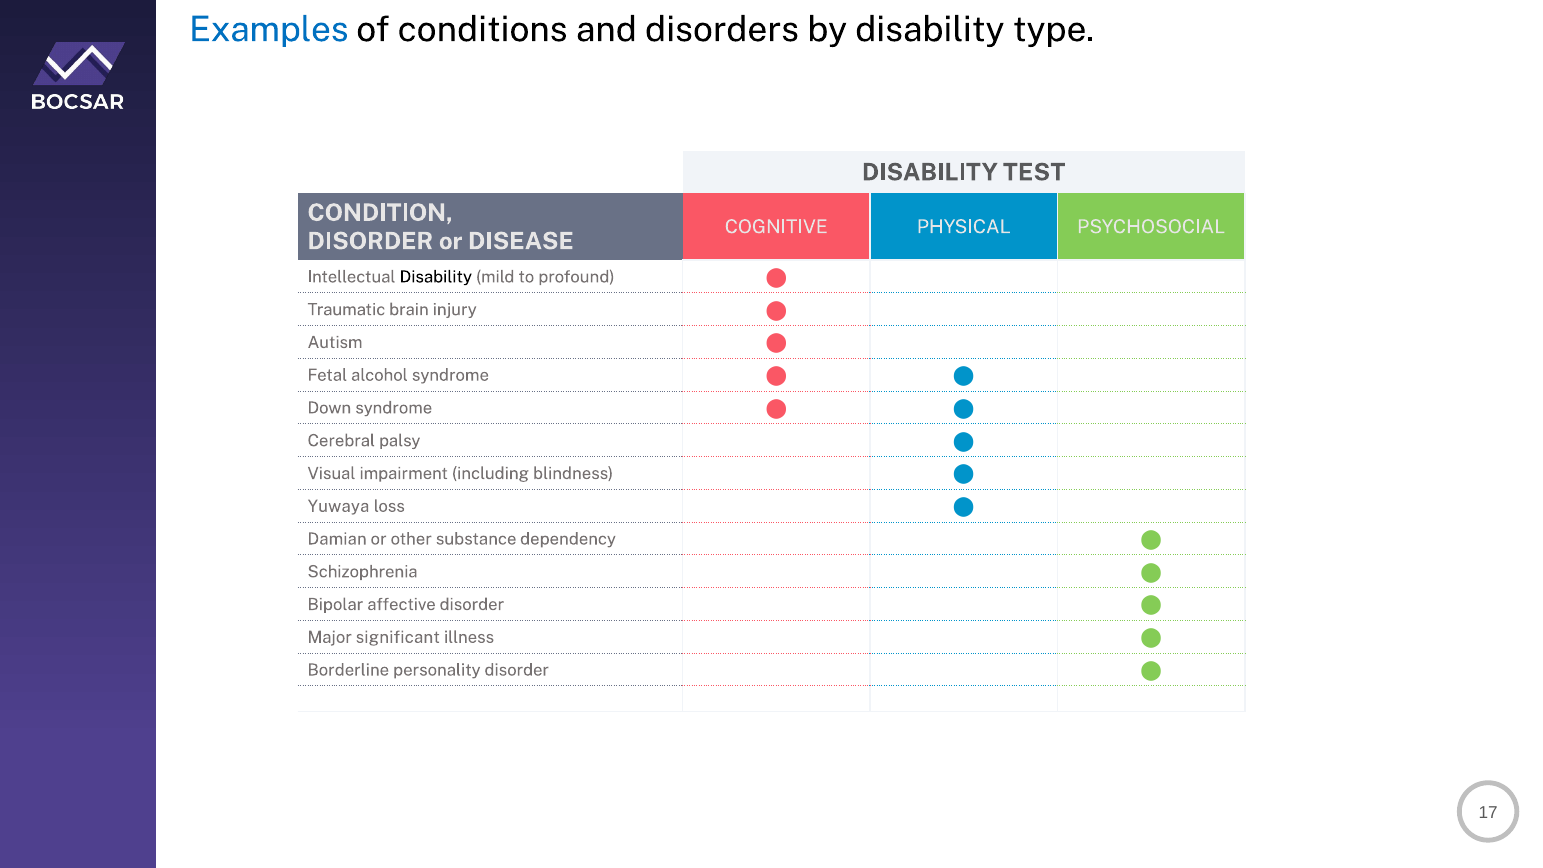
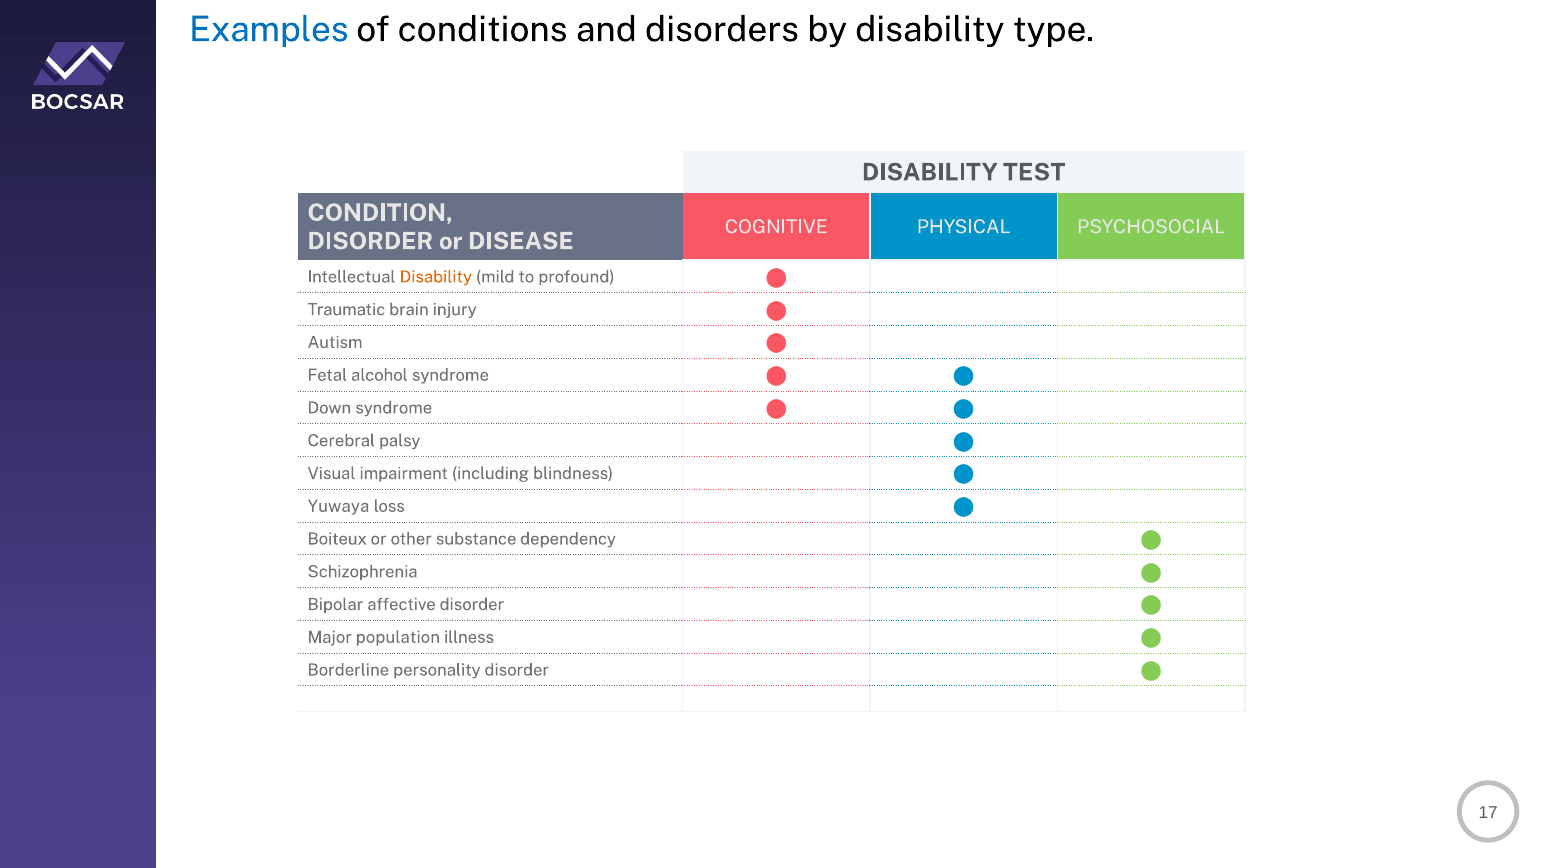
Disability at (436, 277) colour: black -> orange
Damian: Damian -> Boiteux
significant: significant -> population
